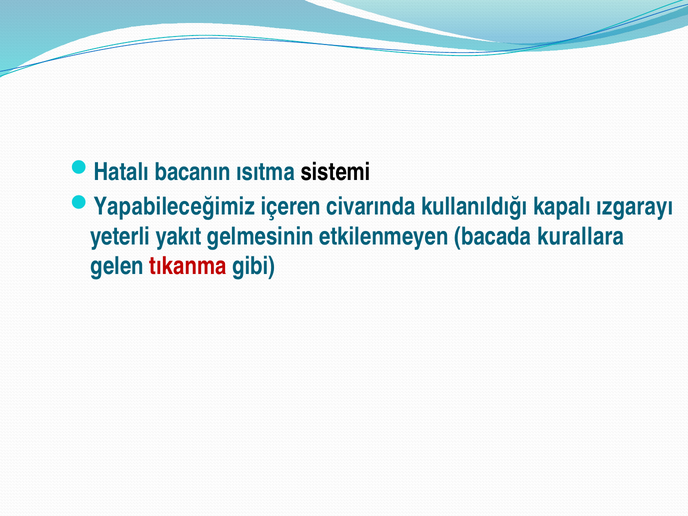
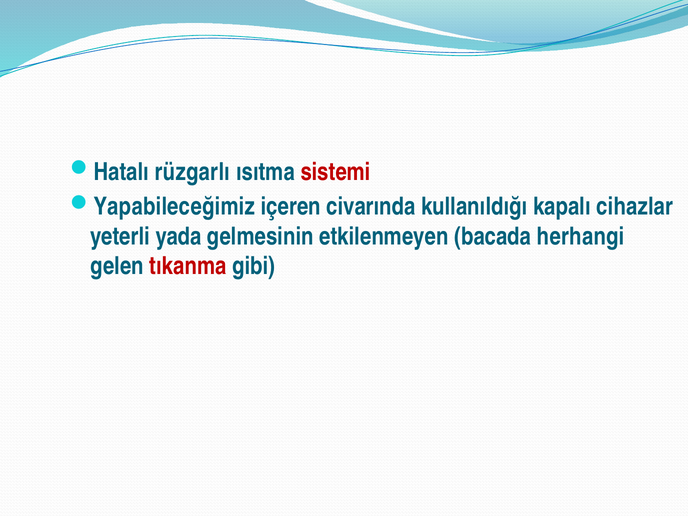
bacanın: bacanın -> rüzgarlı
sistemi colour: black -> red
ızgarayı: ızgarayı -> cihazlar
yakıt: yakıt -> yada
kurallara: kurallara -> herhangi
